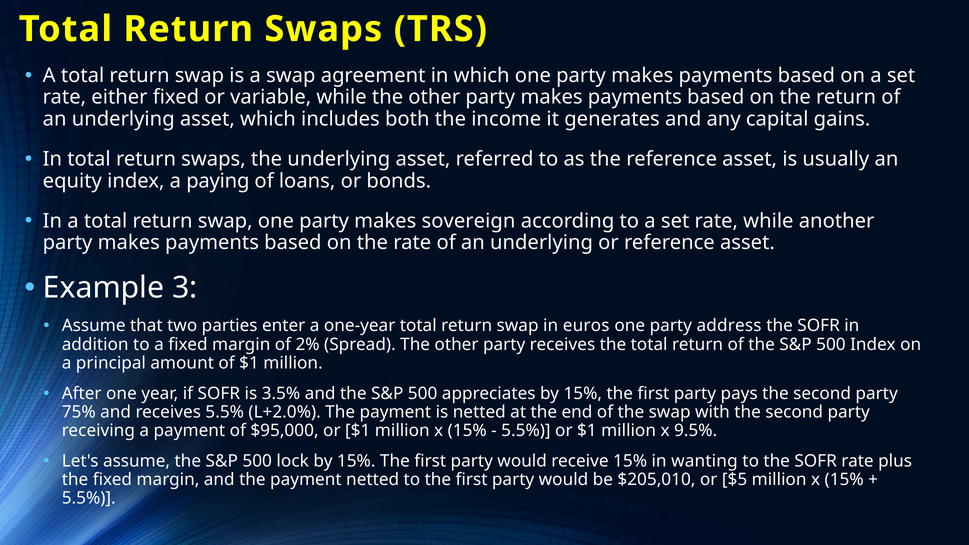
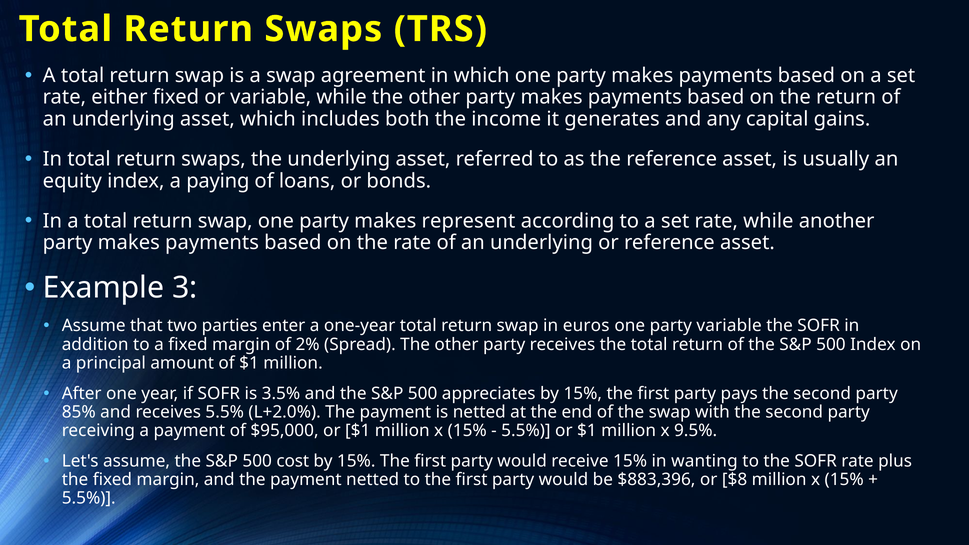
sovereign: sovereign -> represent
party address: address -> variable
75%: 75% -> 85%
lock: lock -> cost
$205,010: $205,010 -> $883,396
$5: $5 -> $8
